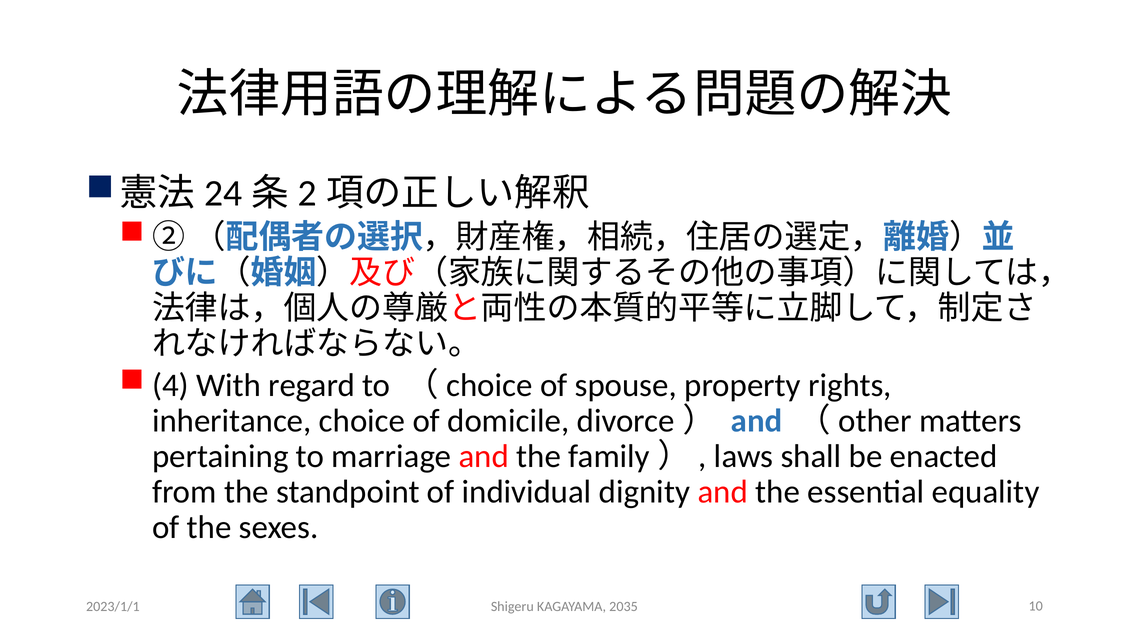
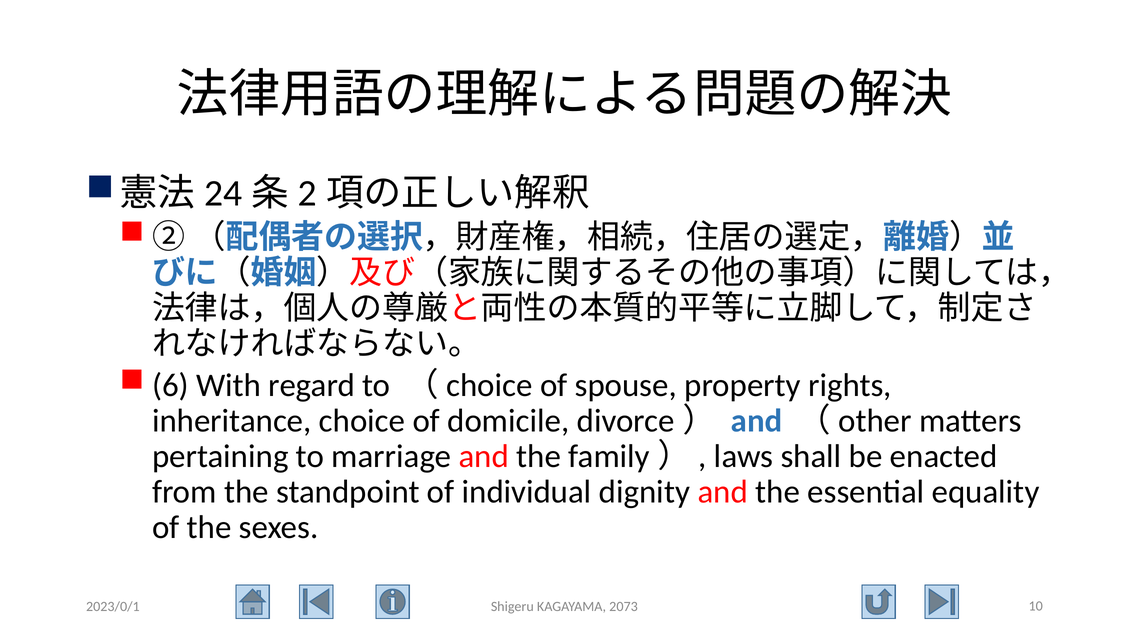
4: 4 -> 6
2023/1/1: 2023/1/1 -> 2023/0/1
2035: 2035 -> 2073
